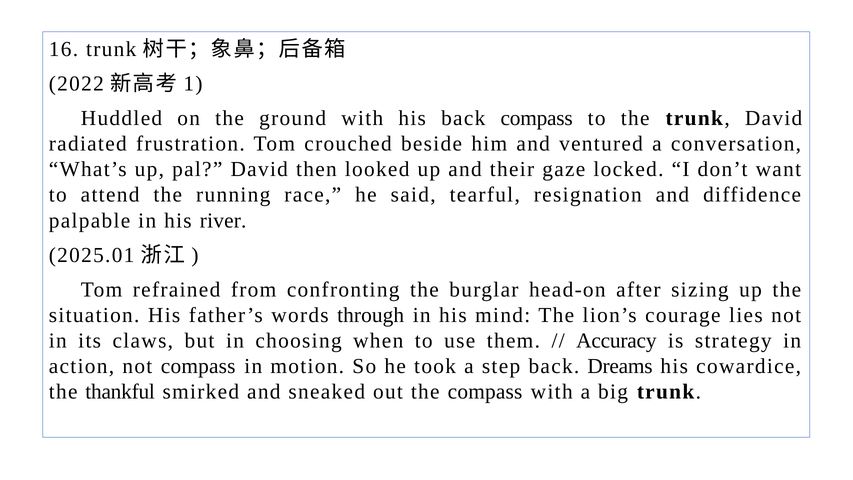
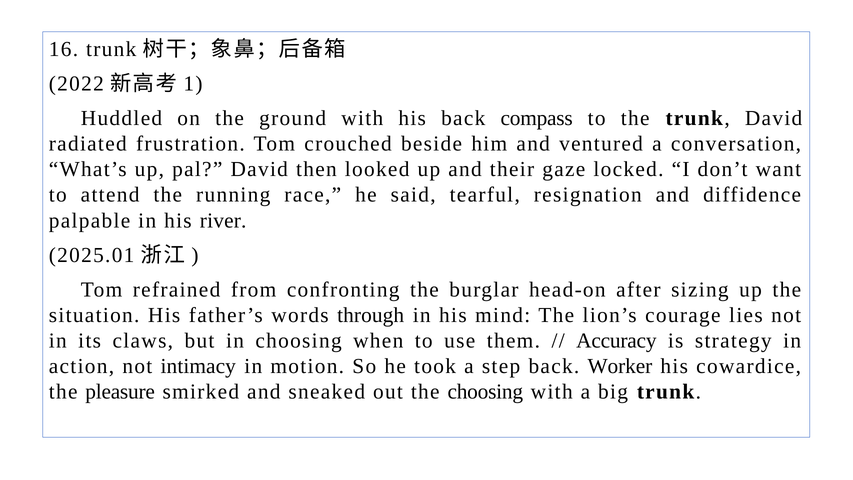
not compass: compass -> intimacy
Dreams: Dreams -> Worker
thankful: thankful -> pleasure
the compass: compass -> choosing
